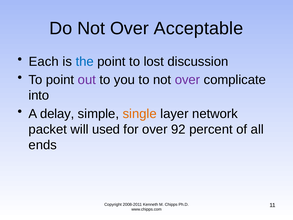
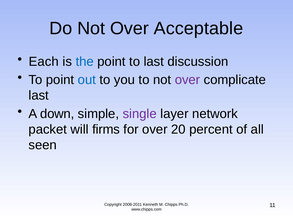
to lost: lost -> last
out colour: purple -> blue
into at (39, 95): into -> last
delay: delay -> down
single colour: orange -> purple
used: used -> firms
92: 92 -> 20
ends: ends -> seen
